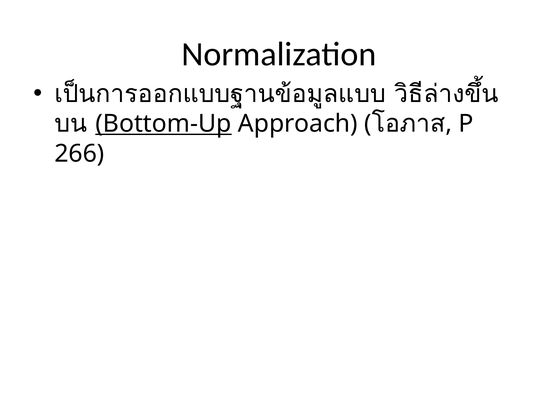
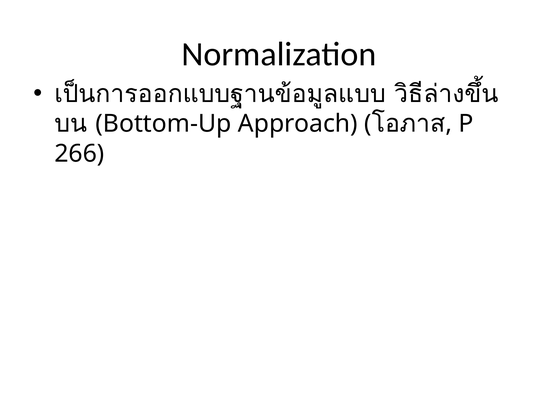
Bottom-Up underline: present -> none
